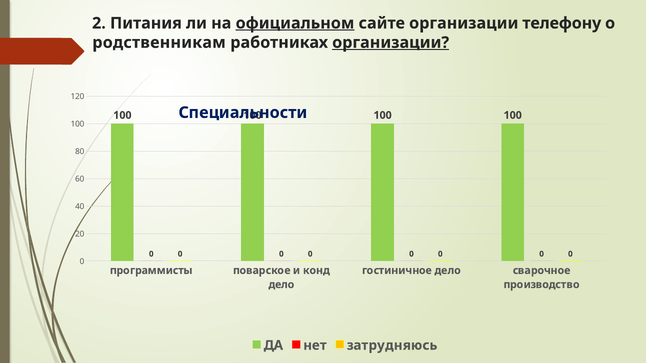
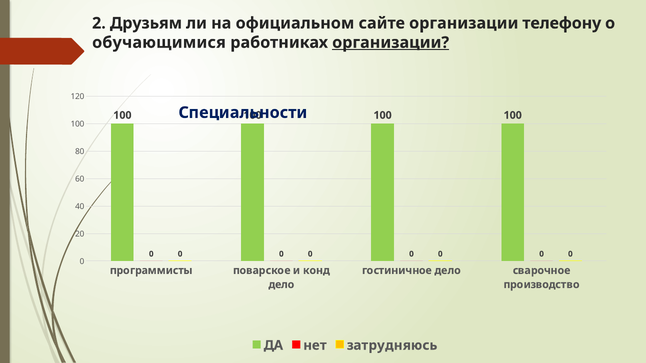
Питания: Питания -> Друзьям
официальном underline: present -> none
родственникам: родственникам -> обучающимися
